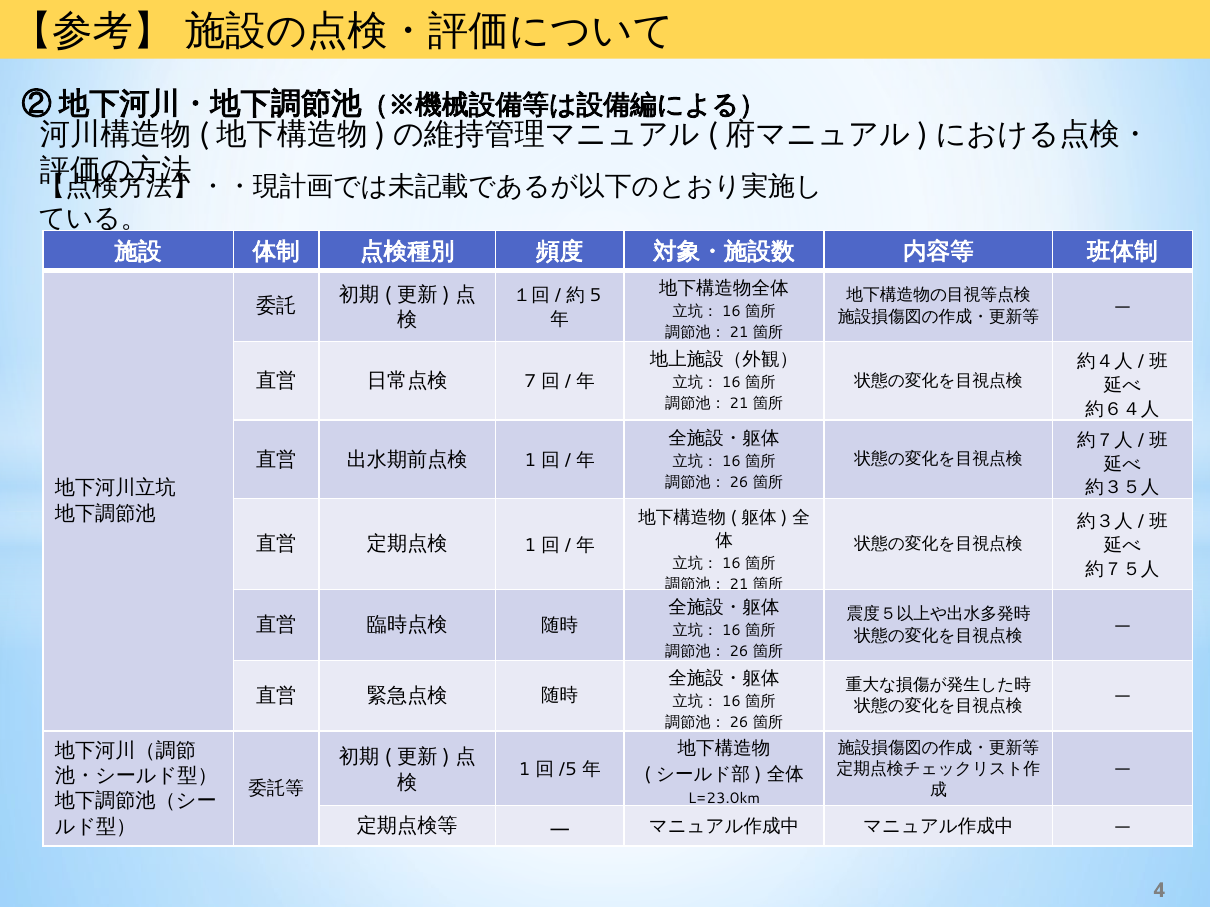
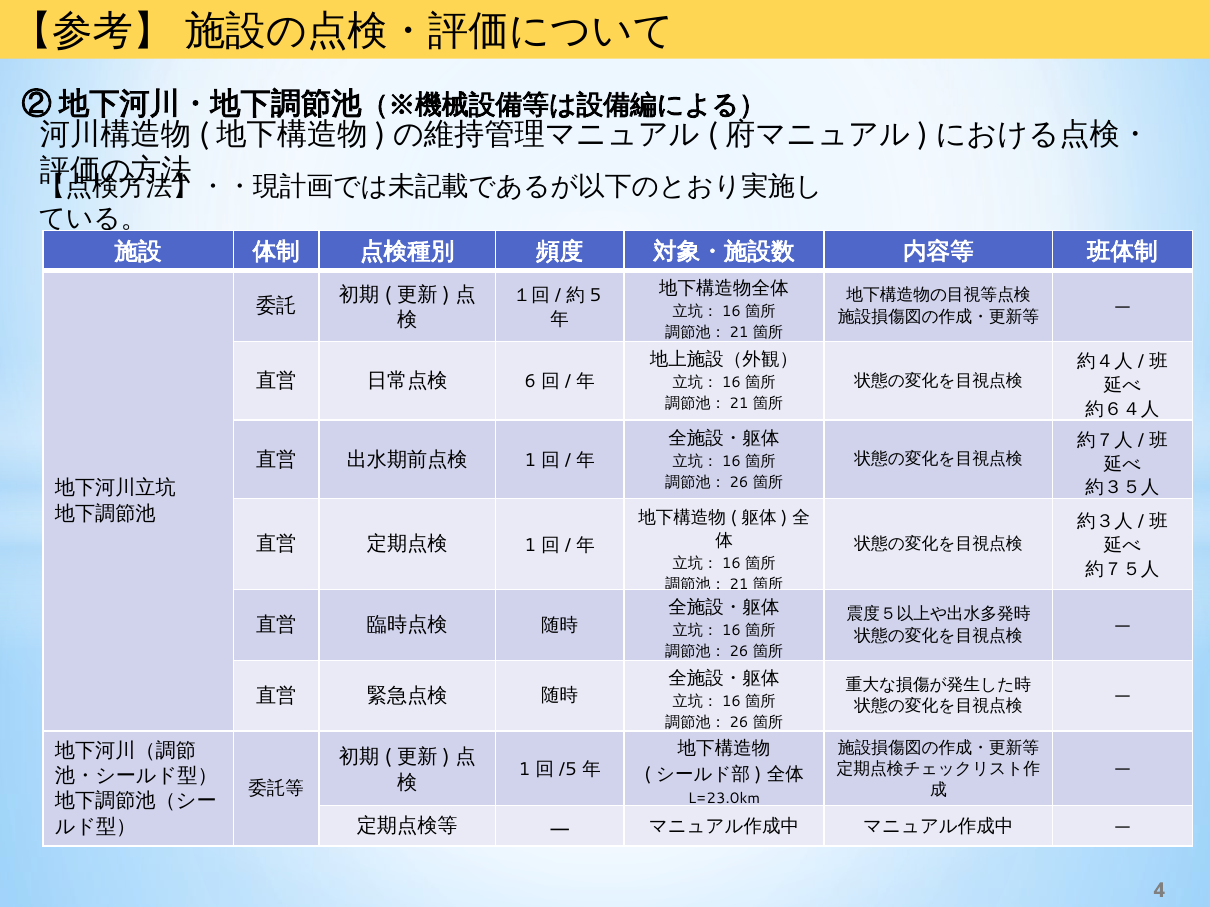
7: 7 -> 6
